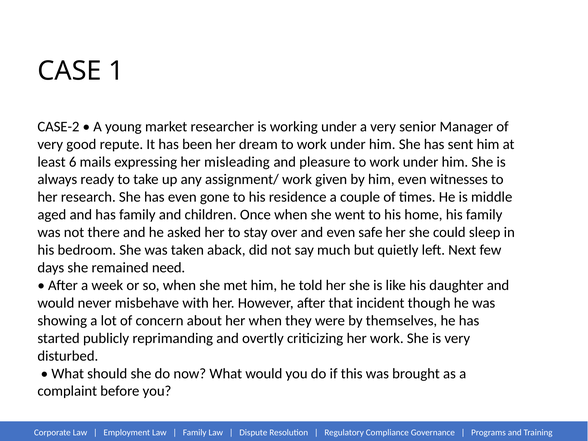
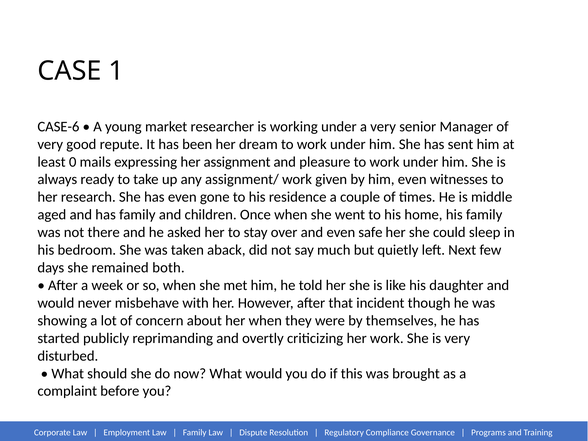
CASE-2: CASE-2 -> CASE-6
6: 6 -> 0
misleading: misleading -> assignment
need: need -> both
